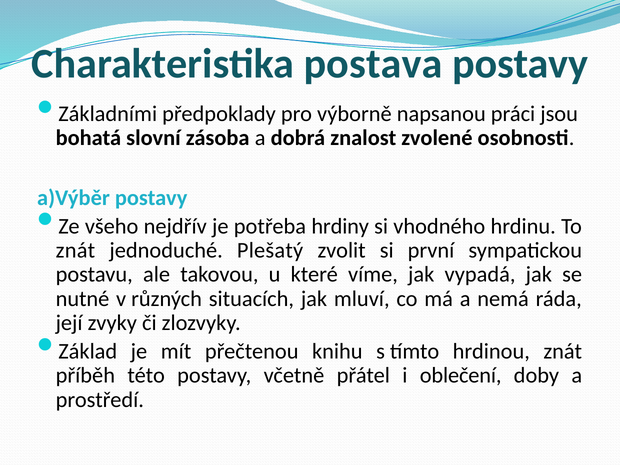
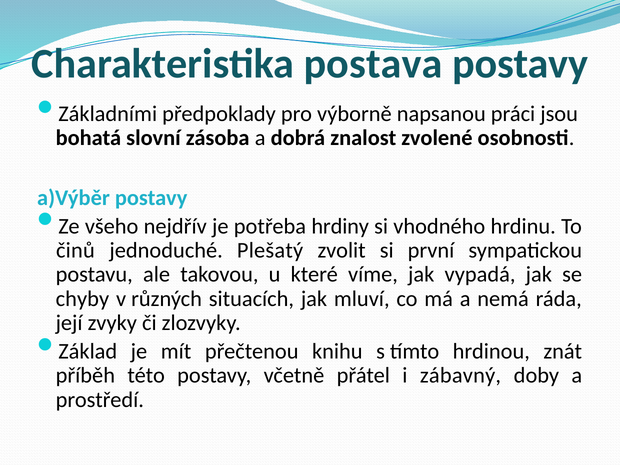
znát at (75, 250): znát -> činů
nutné: nutné -> chyby
oblečení: oblečení -> zábavný
